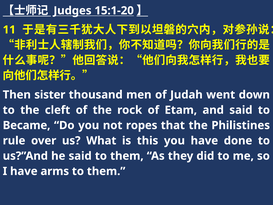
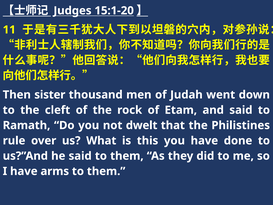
Became: Became -> Ramath
ropes: ropes -> dwelt
